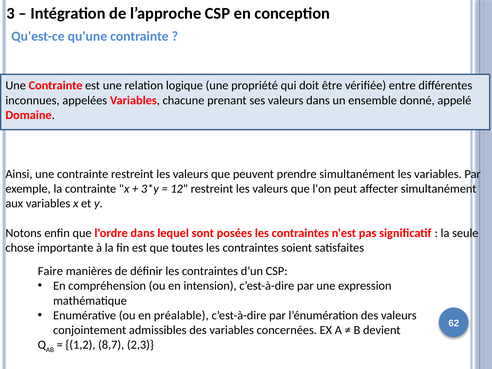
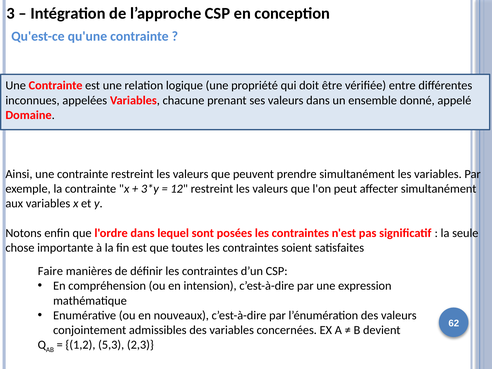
préalable: préalable -> nouveaux
8,7: 8,7 -> 5,3
